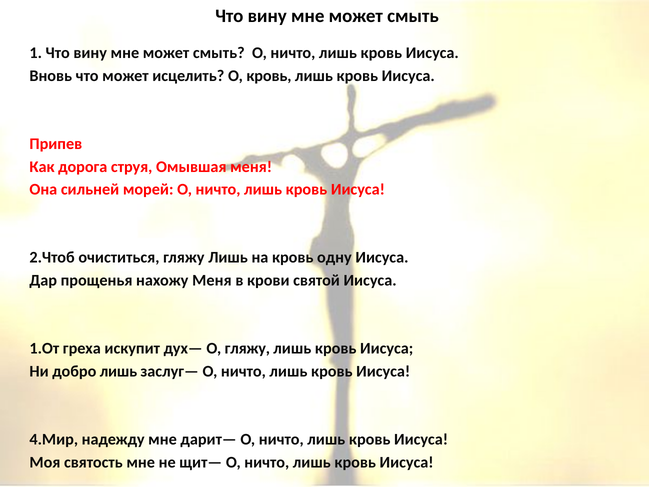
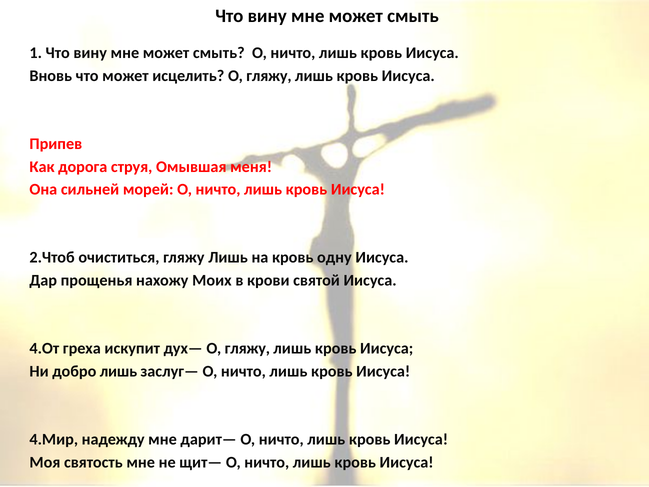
исцелить О кровь: кровь -> гляжу
нахожу Меня: Меня -> Моих
1.От: 1.От -> 4.От
